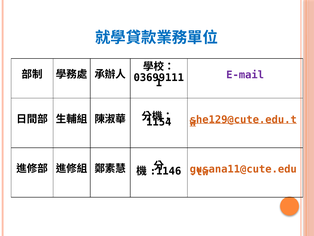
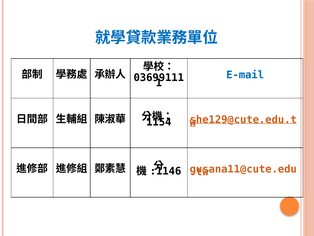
E-mail colour: purple -> blue
